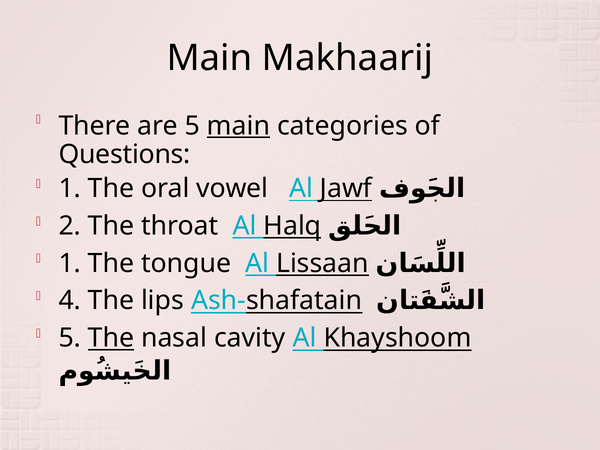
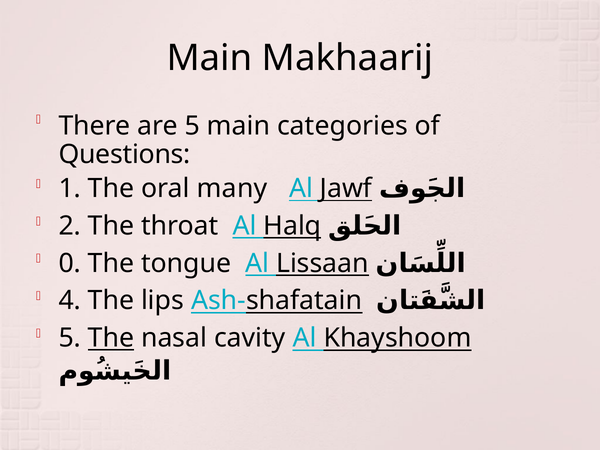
main at (239, 126) underline: present -> none
vowel: vowel -> many
1 at (70, 263): 1 -> 0
